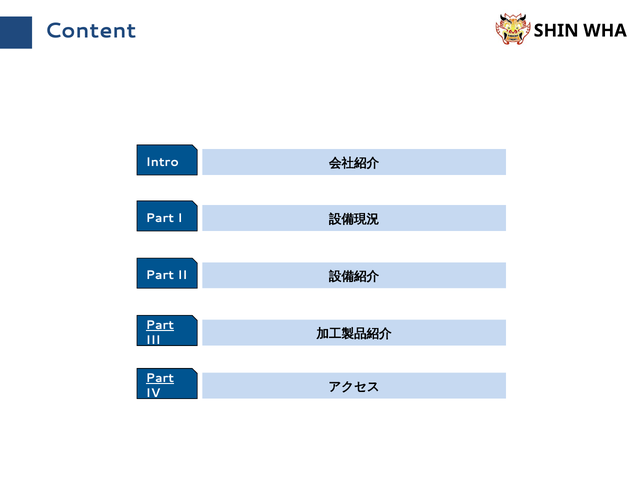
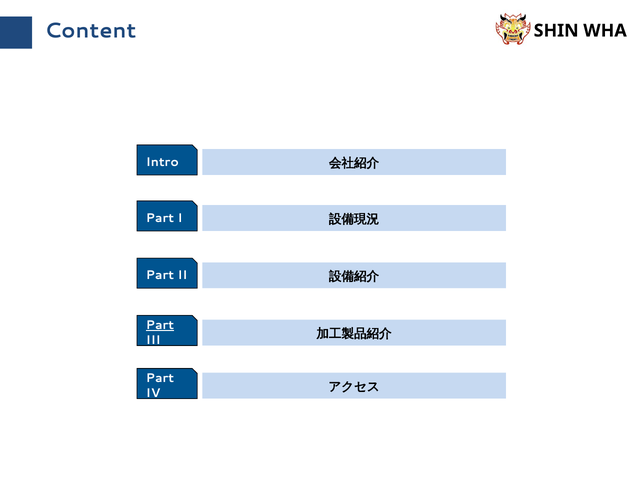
Part at (160, 378) underline: present -> none
